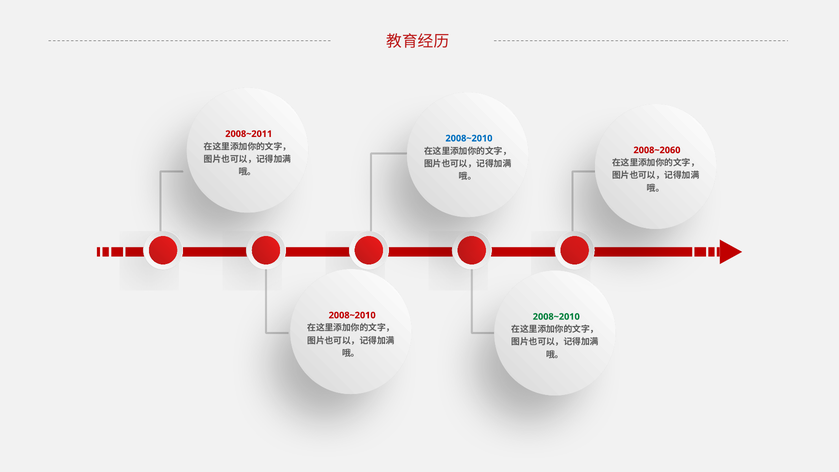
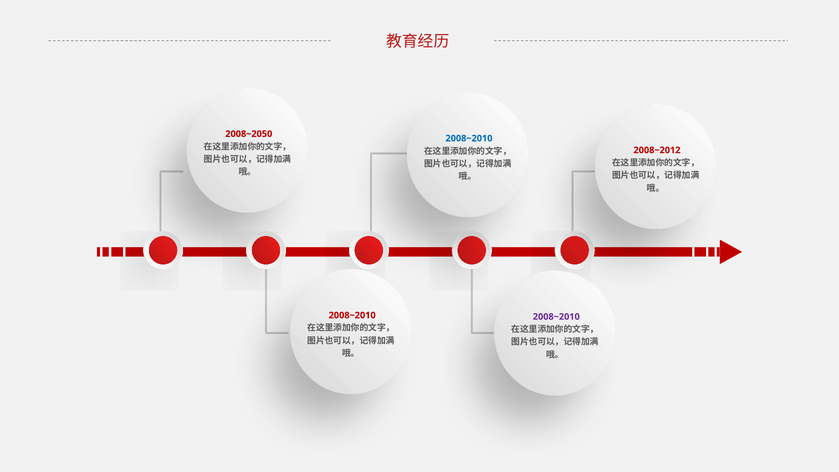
2008~2011: 2008~2011 -> 2008~2050
2008~2060: 2008~2060 -> 2008~2012
2008~2010 at (556, 317) colour: green -> purple
